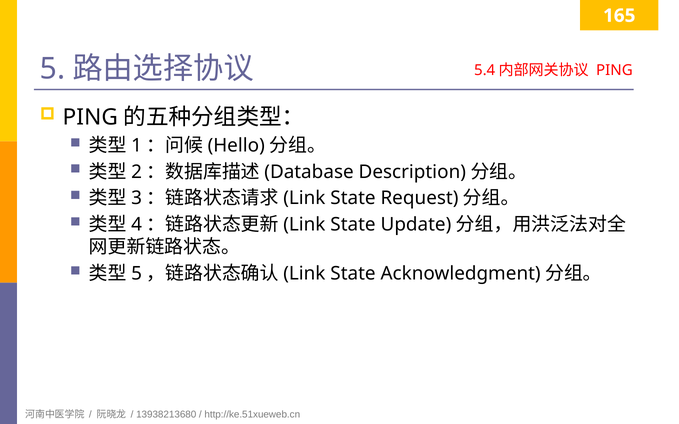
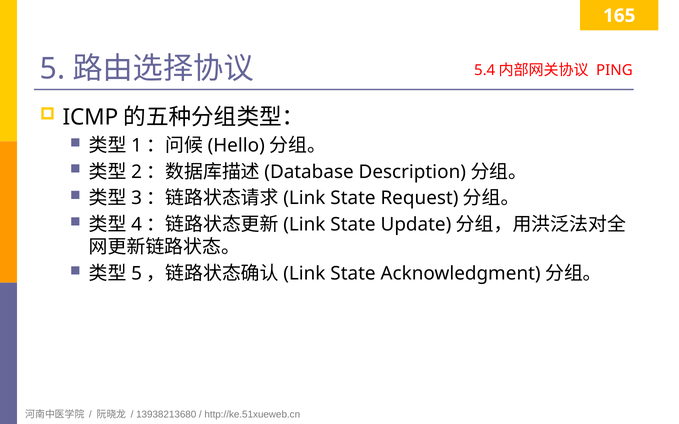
PING at (90, 117): PING -> ICMP
